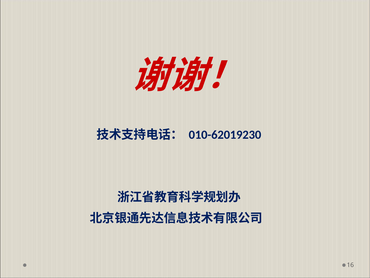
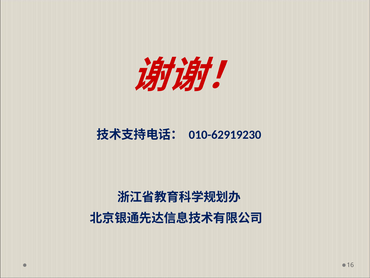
010-62019230: 010-62019230 -> 010-62919230
